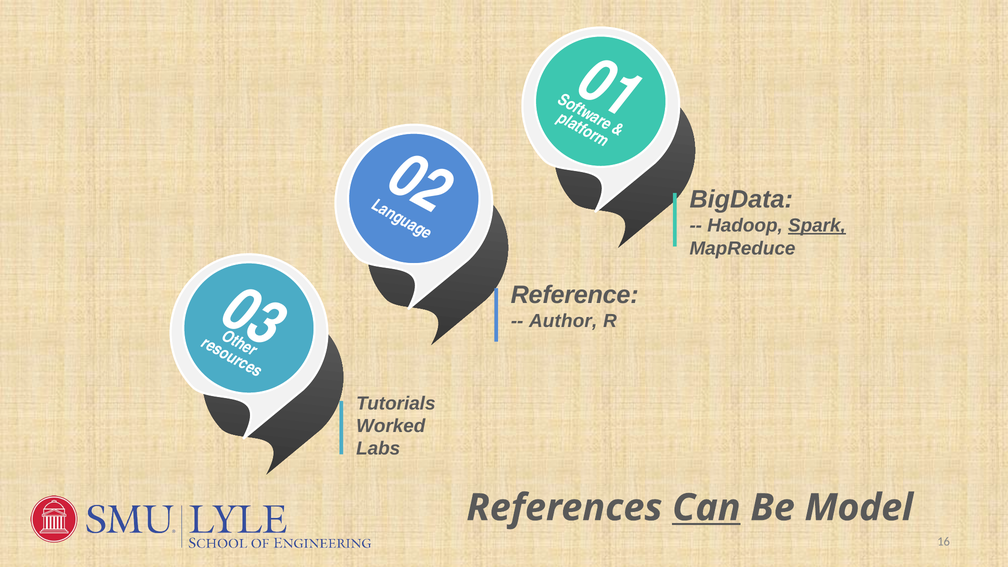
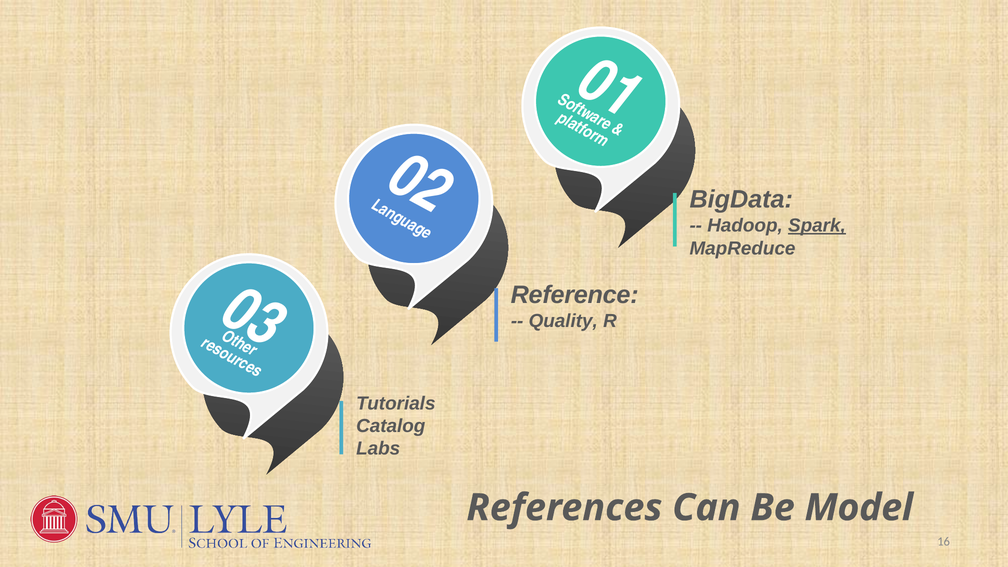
Author: Author -> Quality
Worked: Worked -> Catalog
Can underline: present -> none
